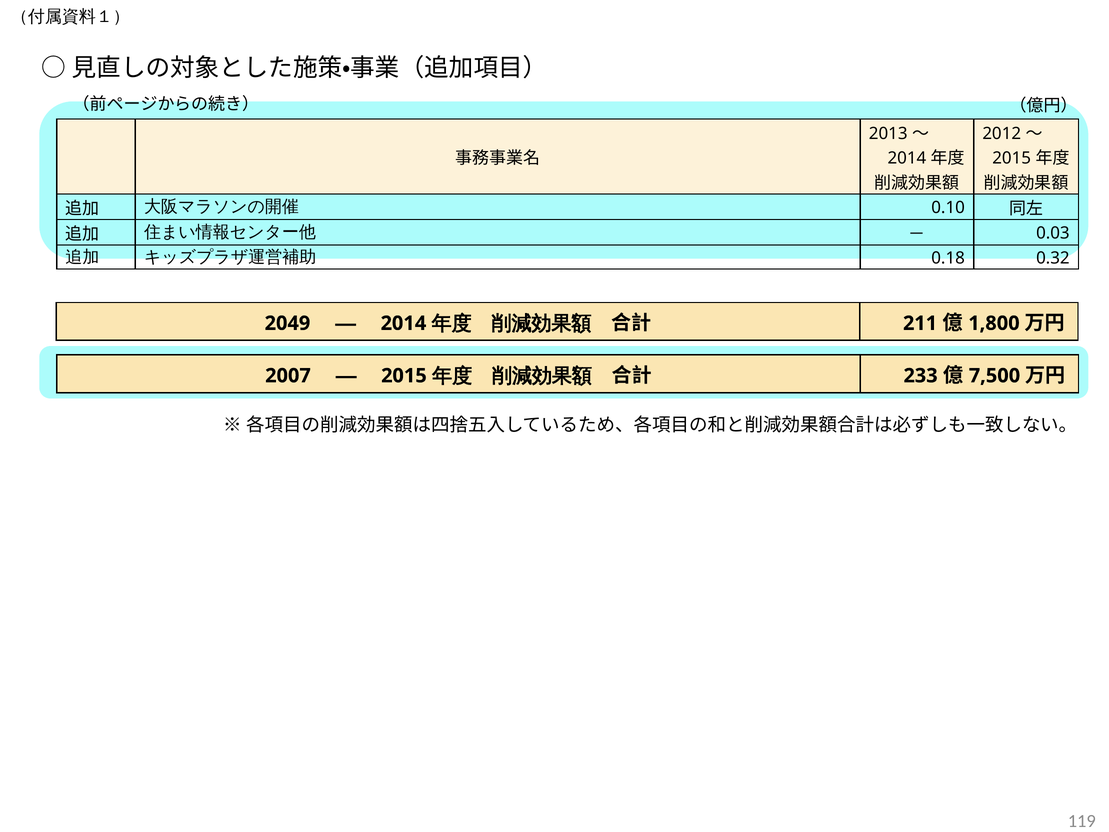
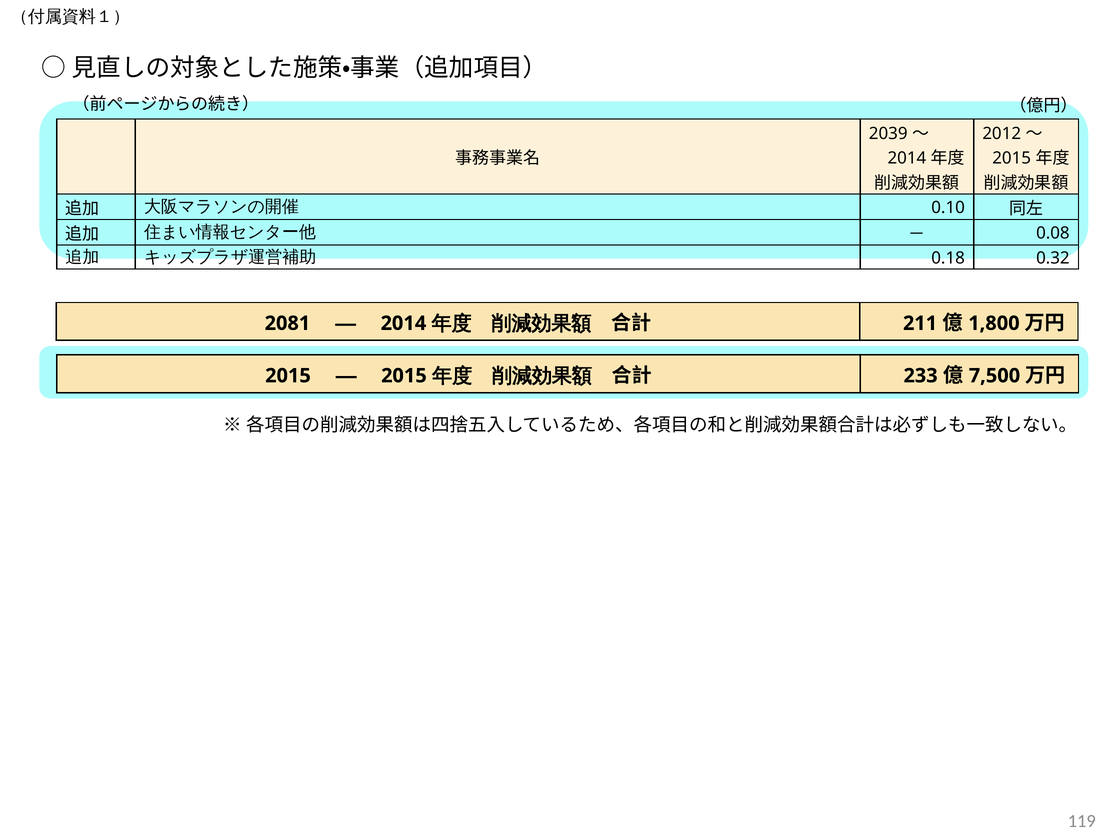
2013: 2013 -> 2039
0.03: 0.03 -> 0.08
2049: 2049 -> 2081
2007 at (288, 376): 2007 -> 2015
